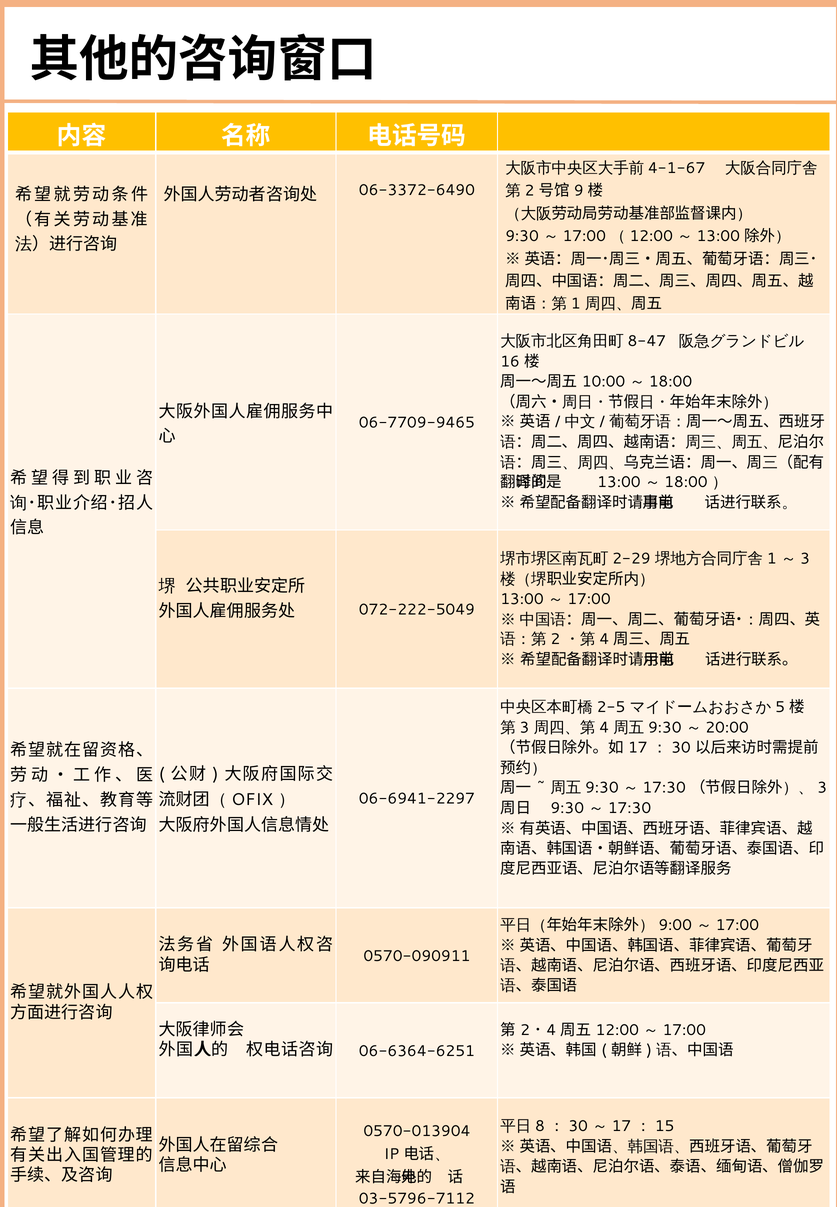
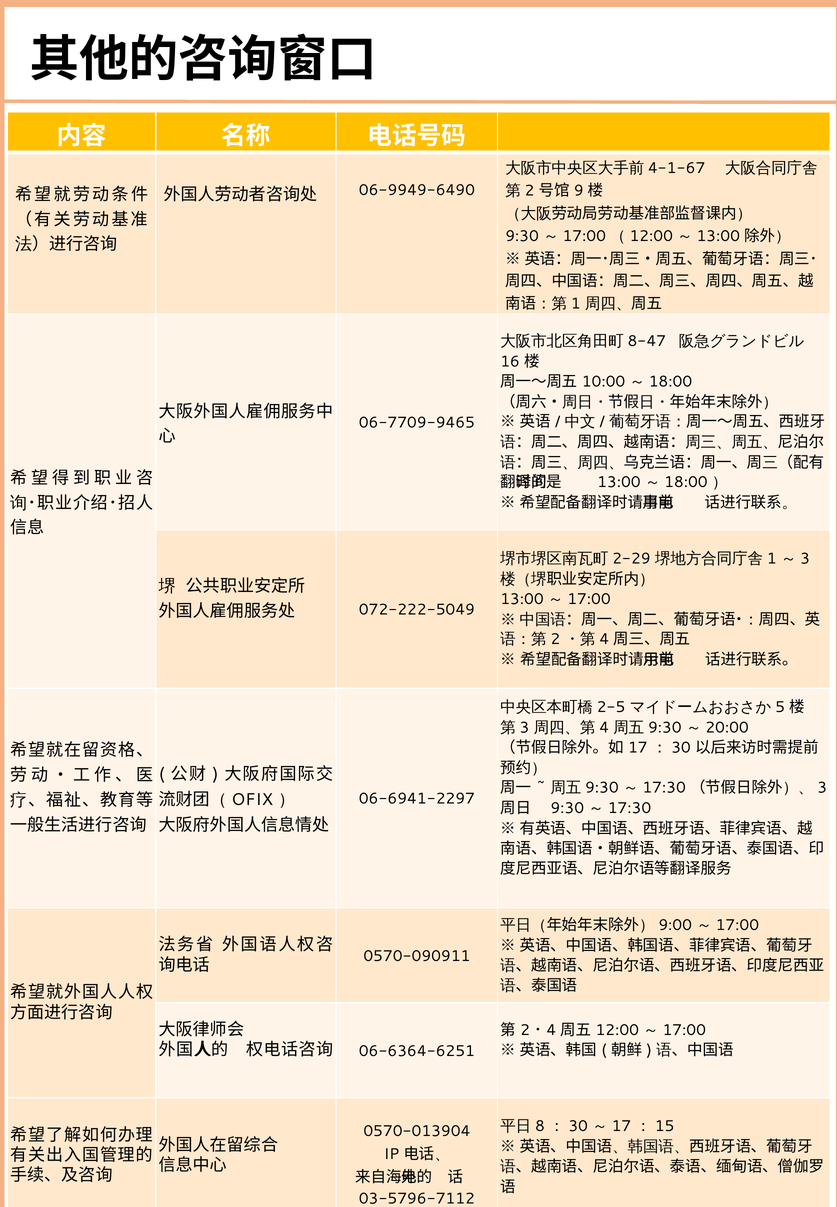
06-3372-6490: 06-3372-6490 -> 06-9949-6490
